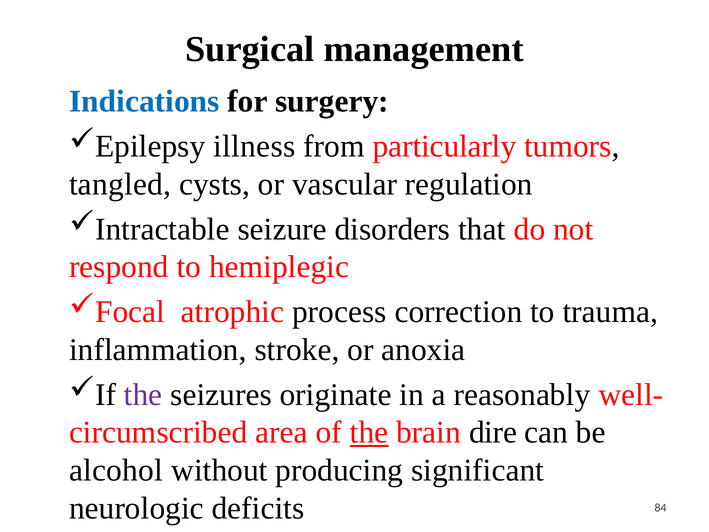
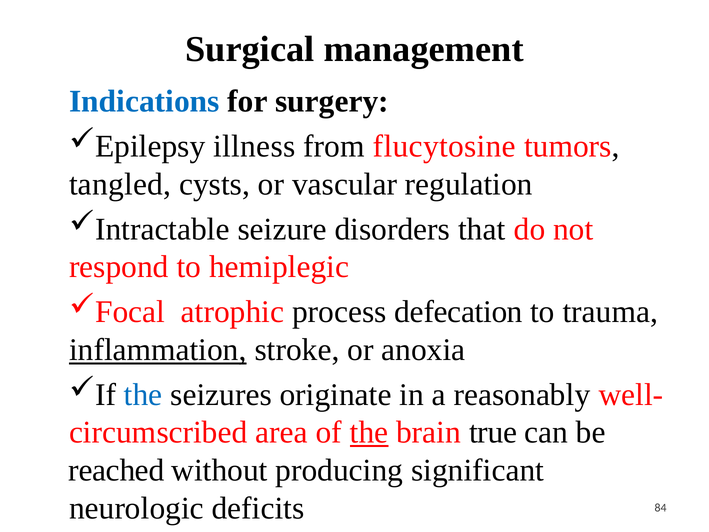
particularly: particularly -> flucytosine
correction: correction -> defecation
inflammation underline: none -> present
the at (143, 395) colour: purple -> blue
dire: dire -> true
alcohol: alcohol -> reached
